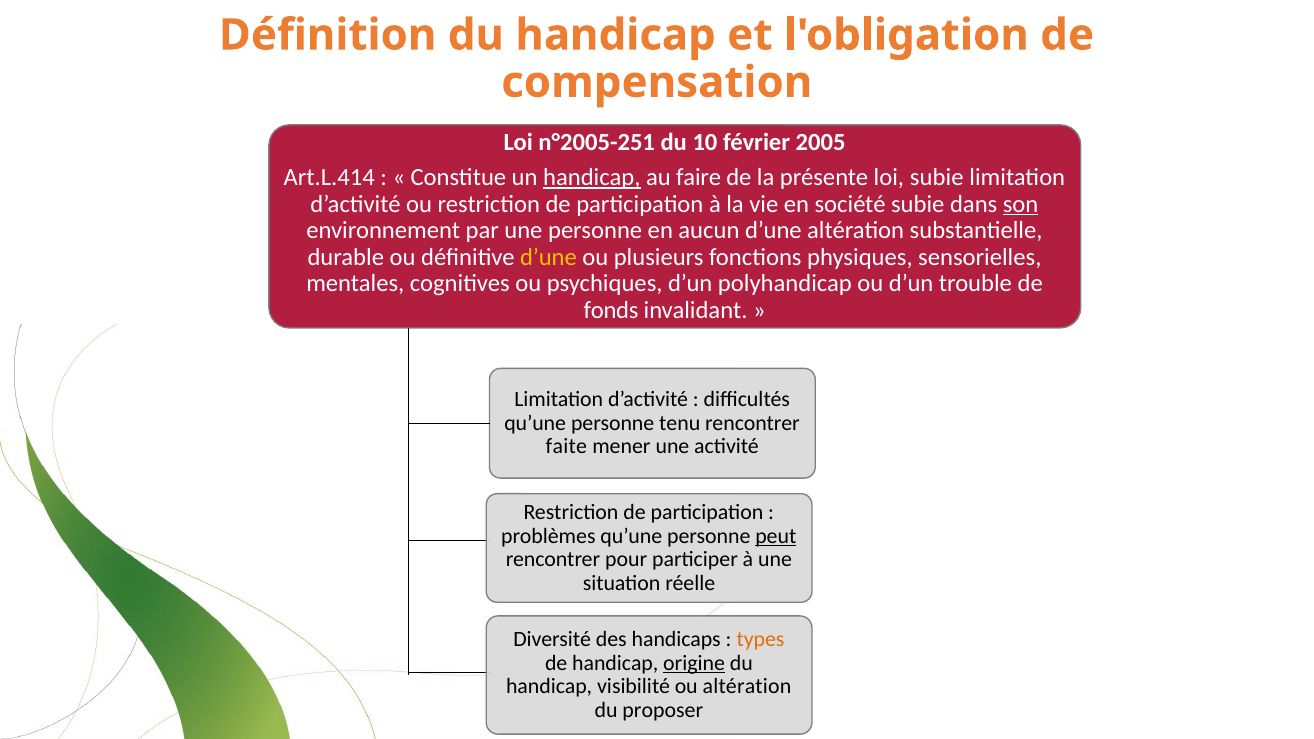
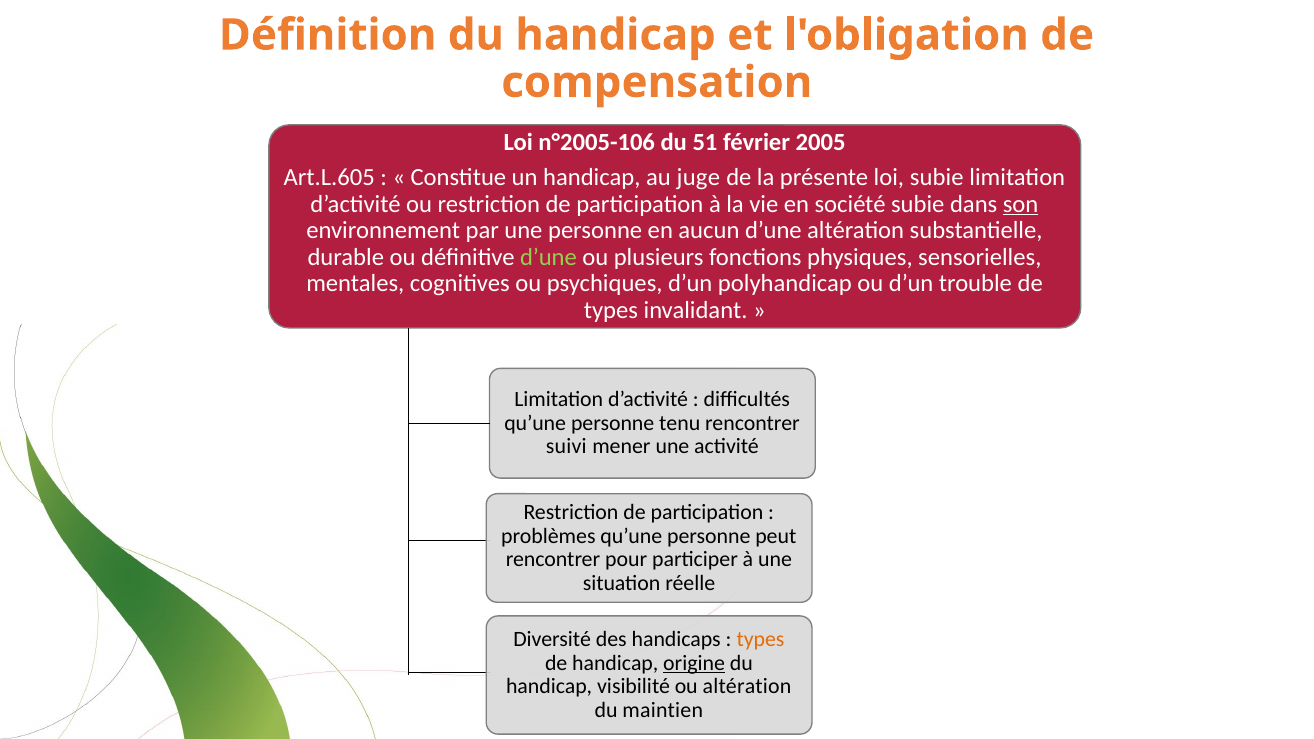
n°2005-251: n°2005-251 -> n°2005-106
10: 10 -> 51
Art.L.414: Art.L.414 -> Art.L.605
handicap at (592, 177) underline: present -> none
faire: faire -> juge
d’une at (548, 257) colour: yellow -> light green
fonds at (611, 310): fonds -> types
faite: faite -> suivi
peut underline: present -> none
proposer: proposer -> maintien
